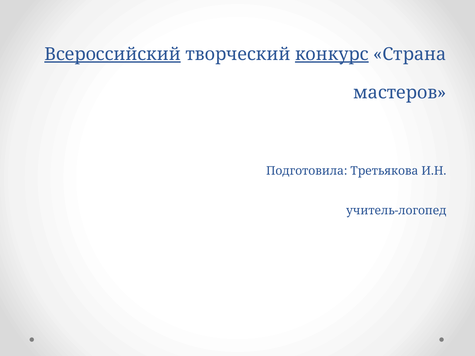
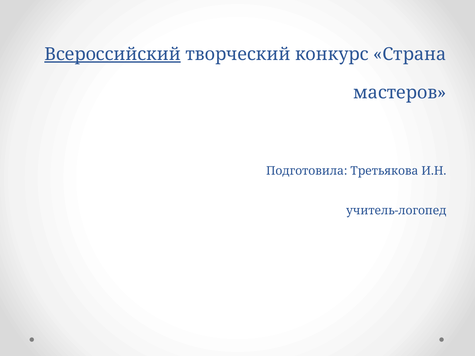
конкурс underline: present -> none
